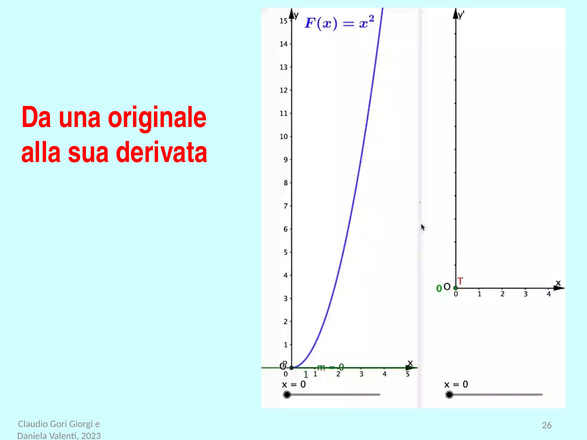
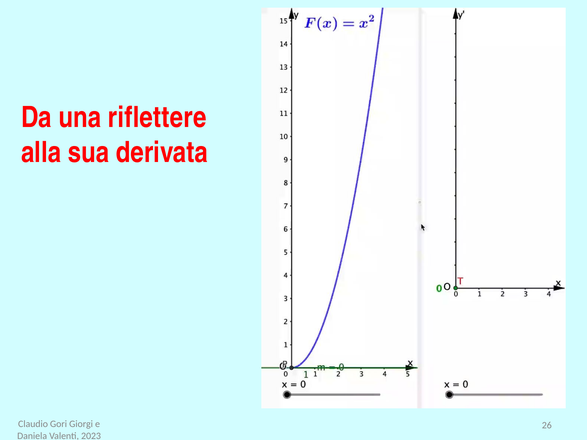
originale: originale -> riflettere
